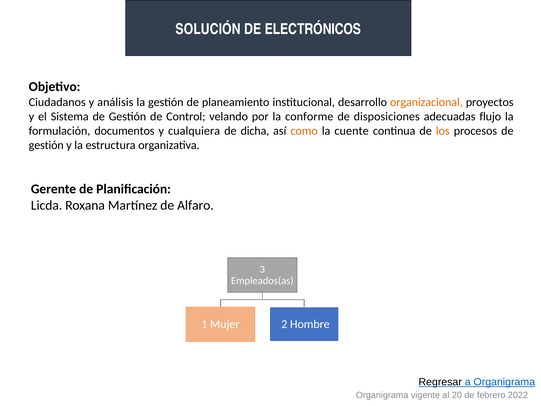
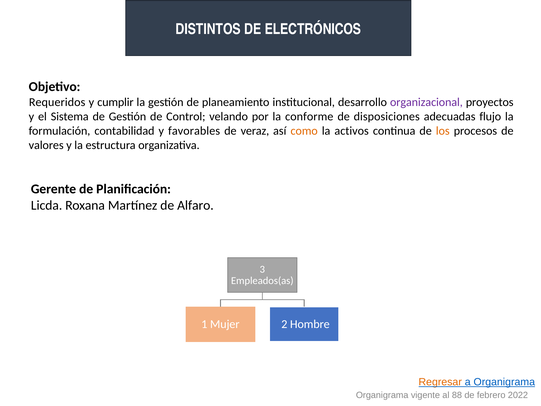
SOLUCIÓN: SOLUCIÓN -> DISTINTOS
Ciudadanos: Ciudadanos -> Requeridos
análisis: análisis -> cumplir
organizacional colour: orange -> purple
documentos: documentos -> contabilidad
cualquiera: cualquiera -> favorables
dicha: dicha -> veraz
cuente: cuente -> activos
gestión at (46, 145): gestión -> valores
Regresar colour: black -> orange
20: 20 -> 88
